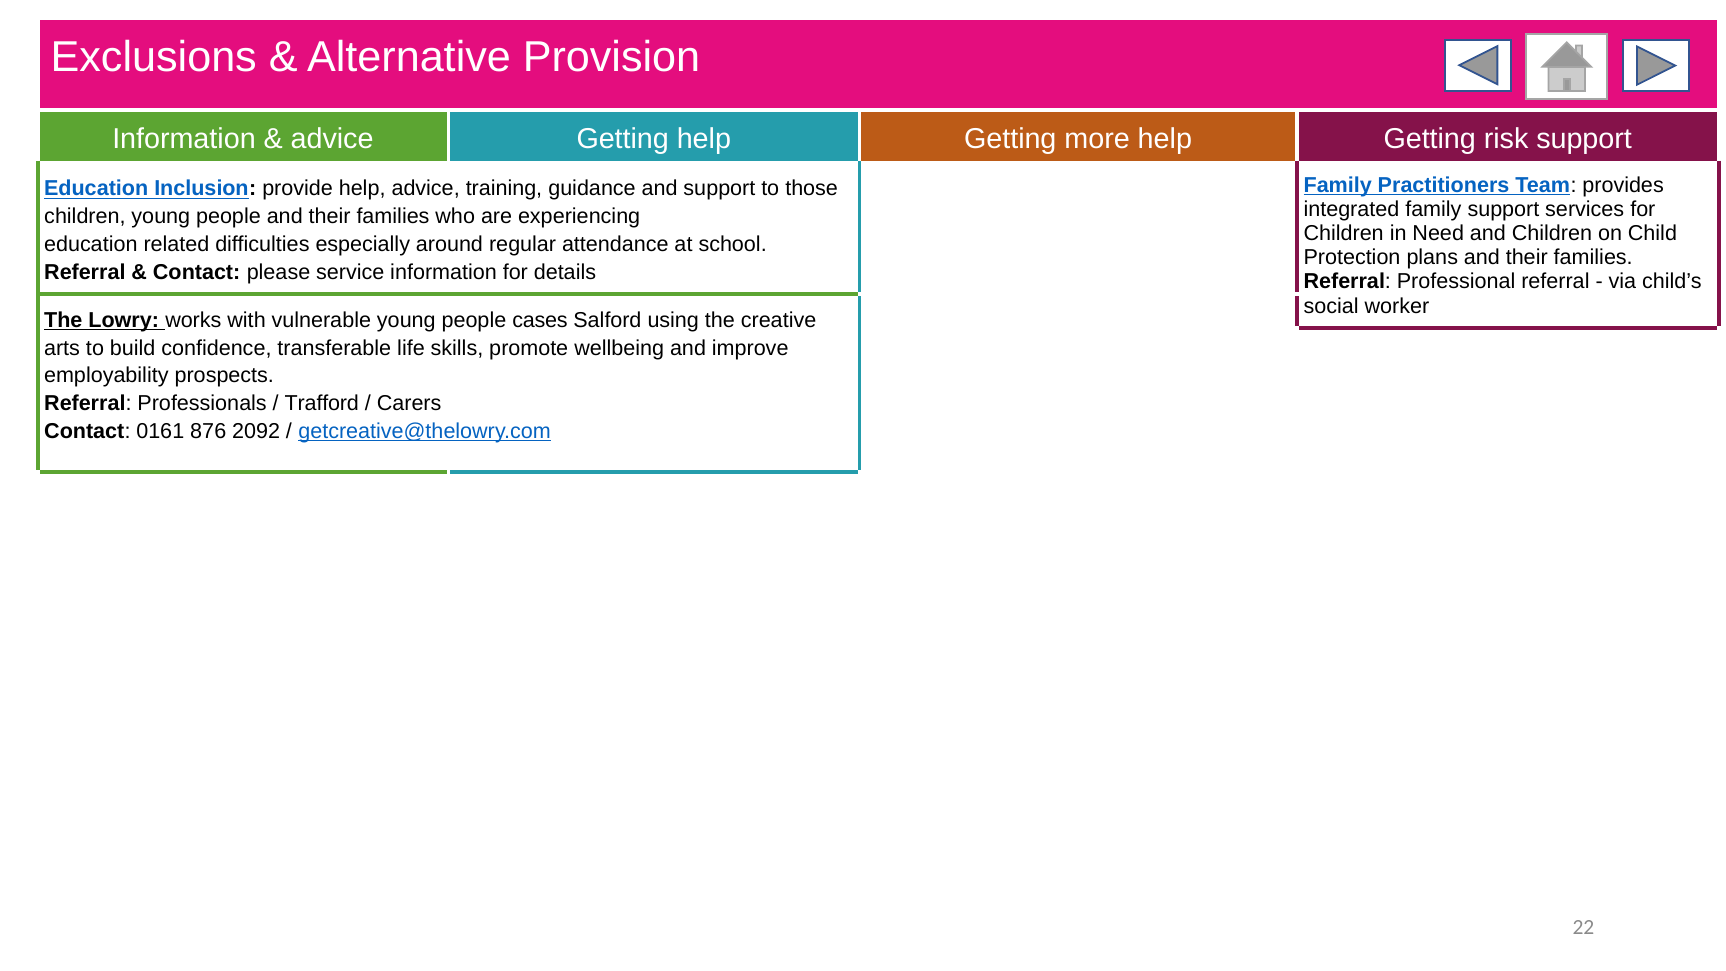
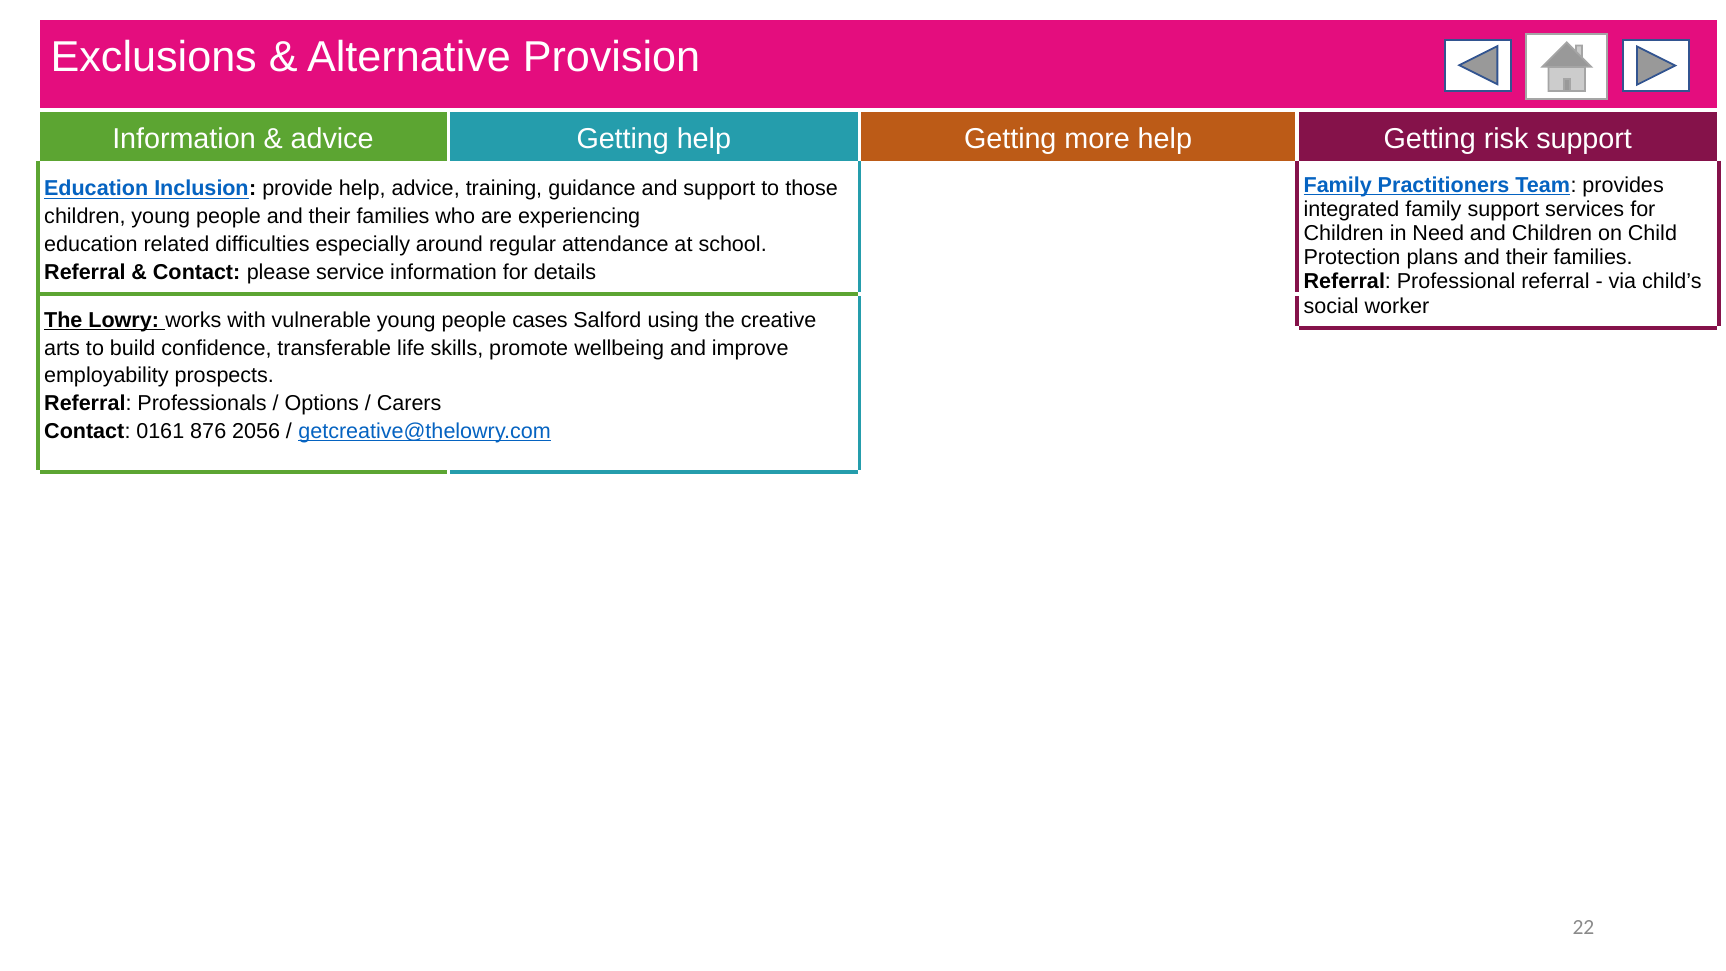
Trafford: Trafford -> Options
2092: 2092 -> 2056
